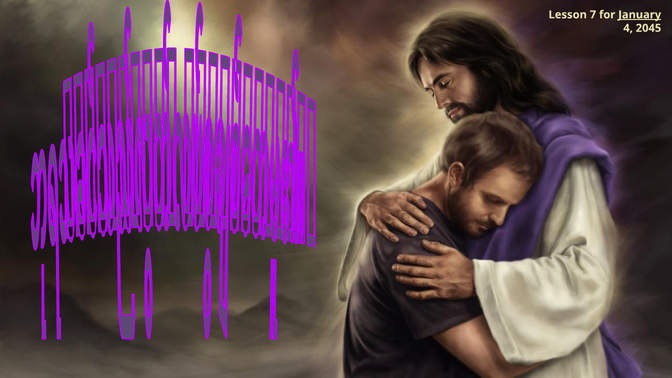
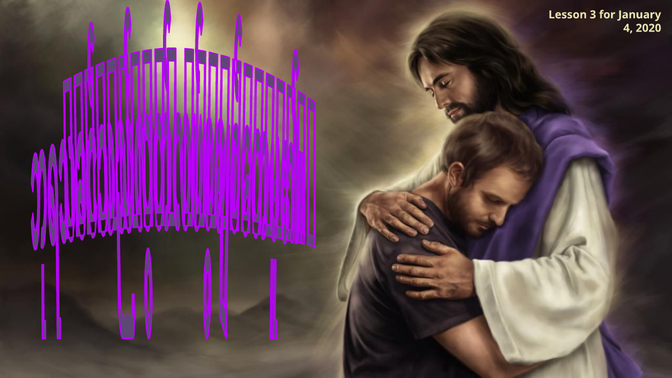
7: 7 -> 3
January underline: present -> none
2045: 2045 -> 2020
